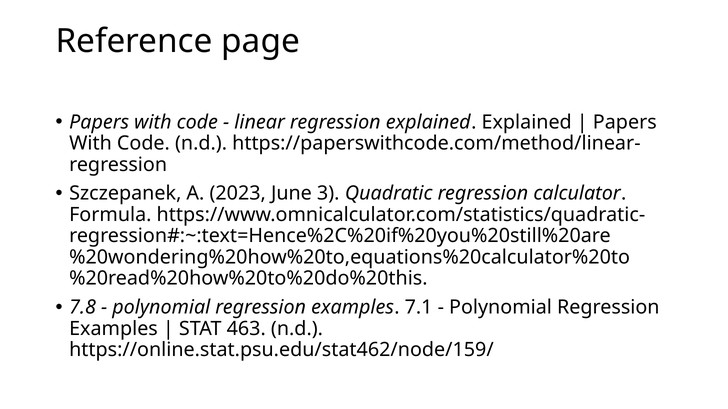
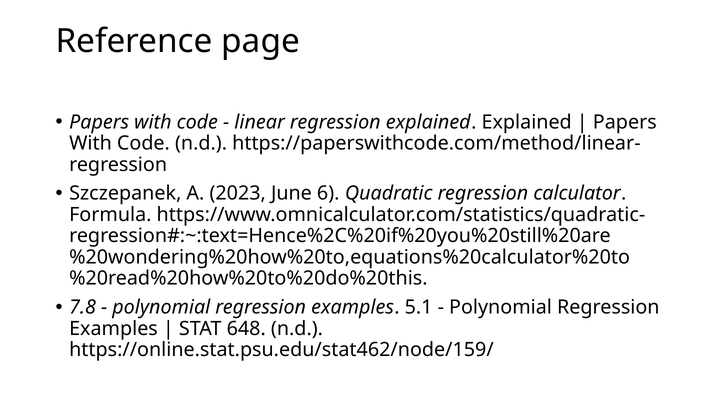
3: 3 -> 6
7.1: 7.1 -> 5.1
463: 463 -> 648
